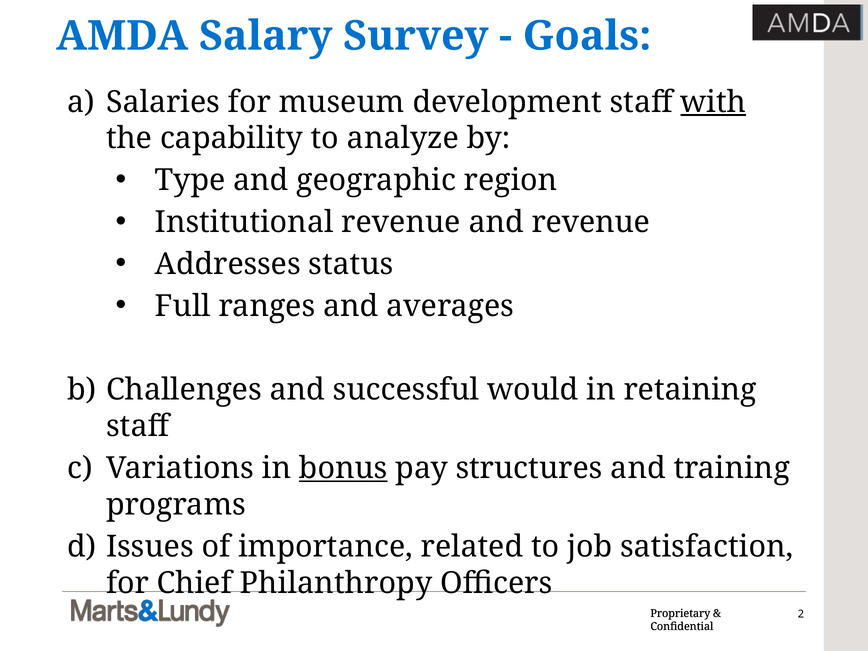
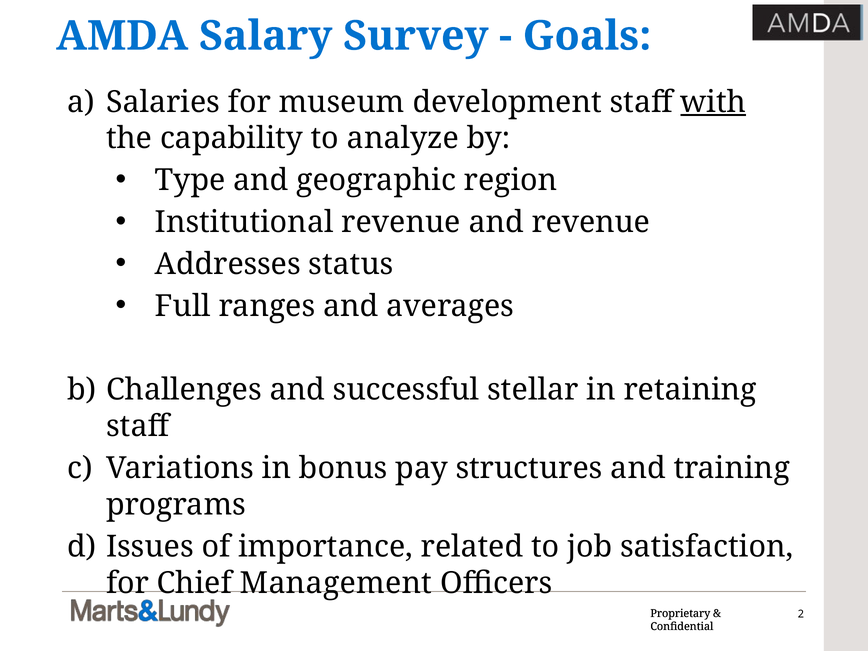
would: would -> stellar
bonus underline: present -> none
Philanthropy: Philanthropy -> Management
